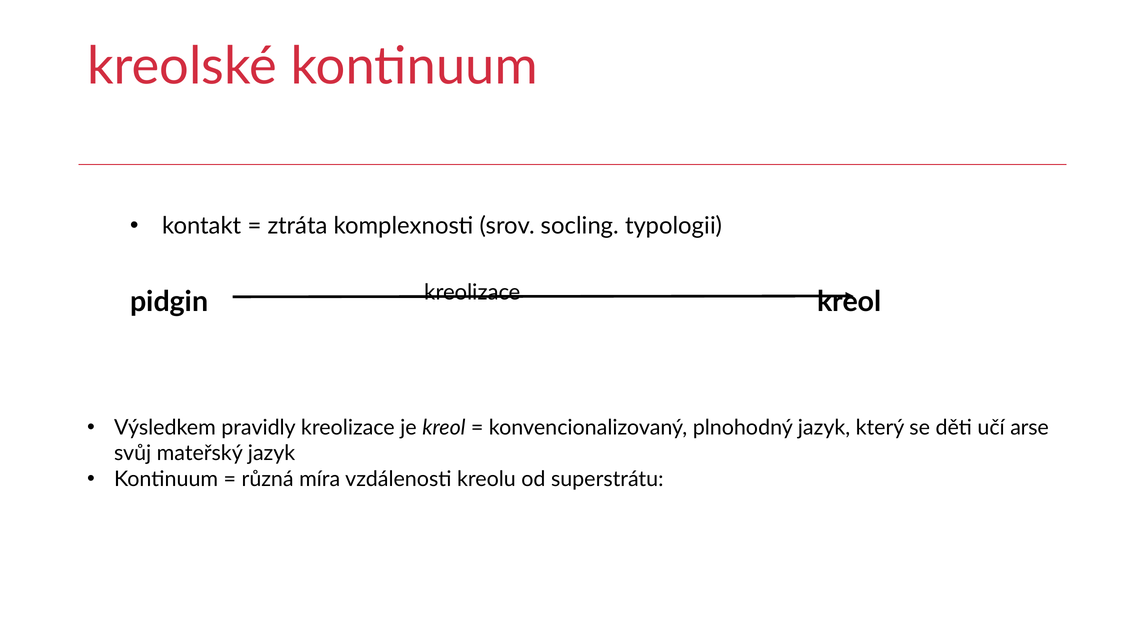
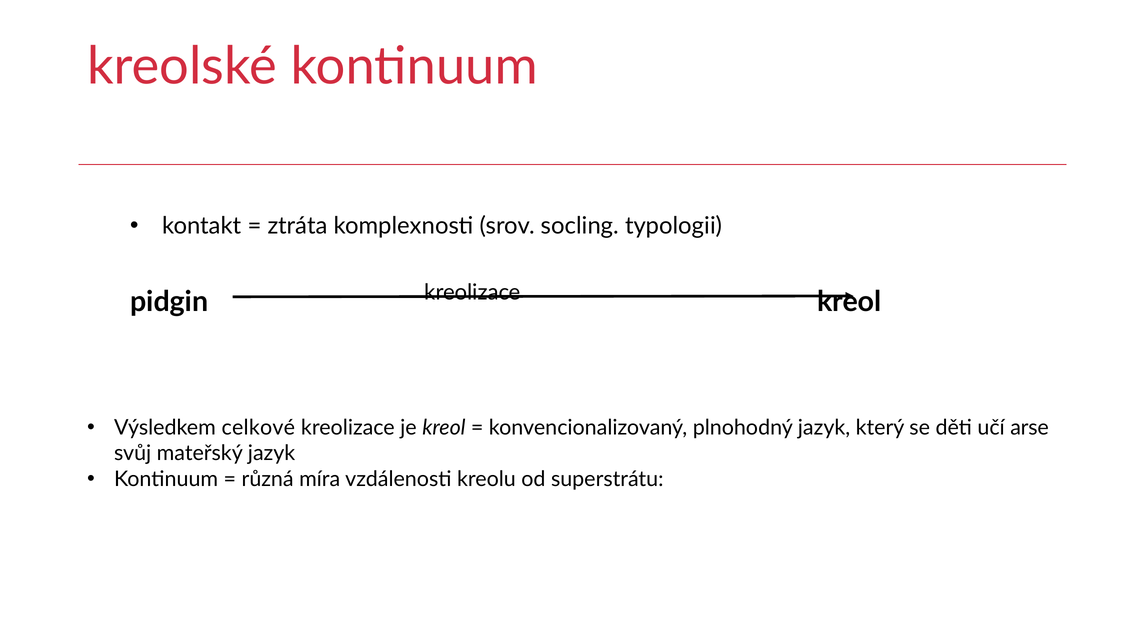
pravidly: pravidly -> celkové
